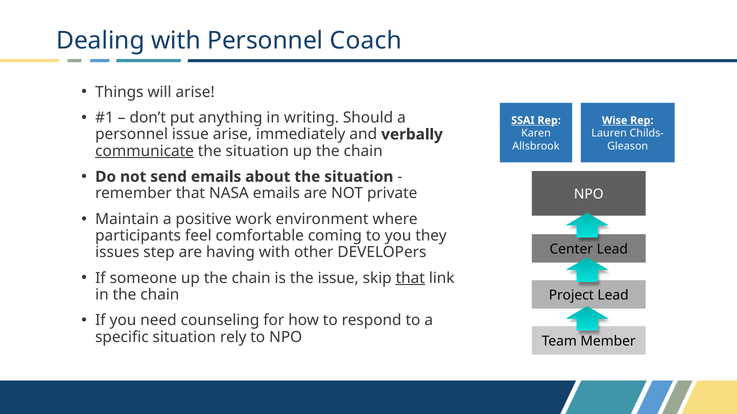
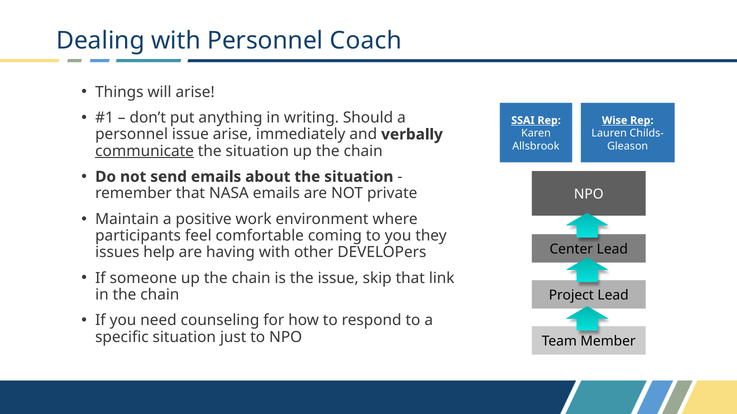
step: step -> help
that at (410, 278) underline: present -> none
rely: rely -> just
